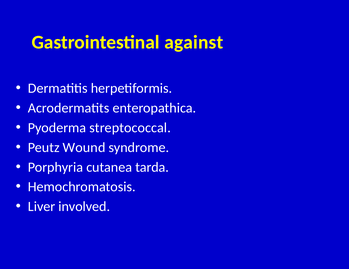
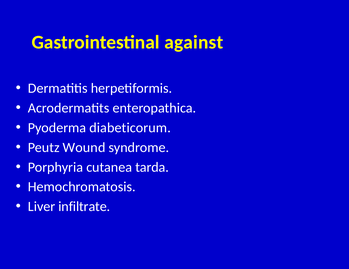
streptococcal: streptococcal -> diabeticorum
involved: involved -> infiltrate
